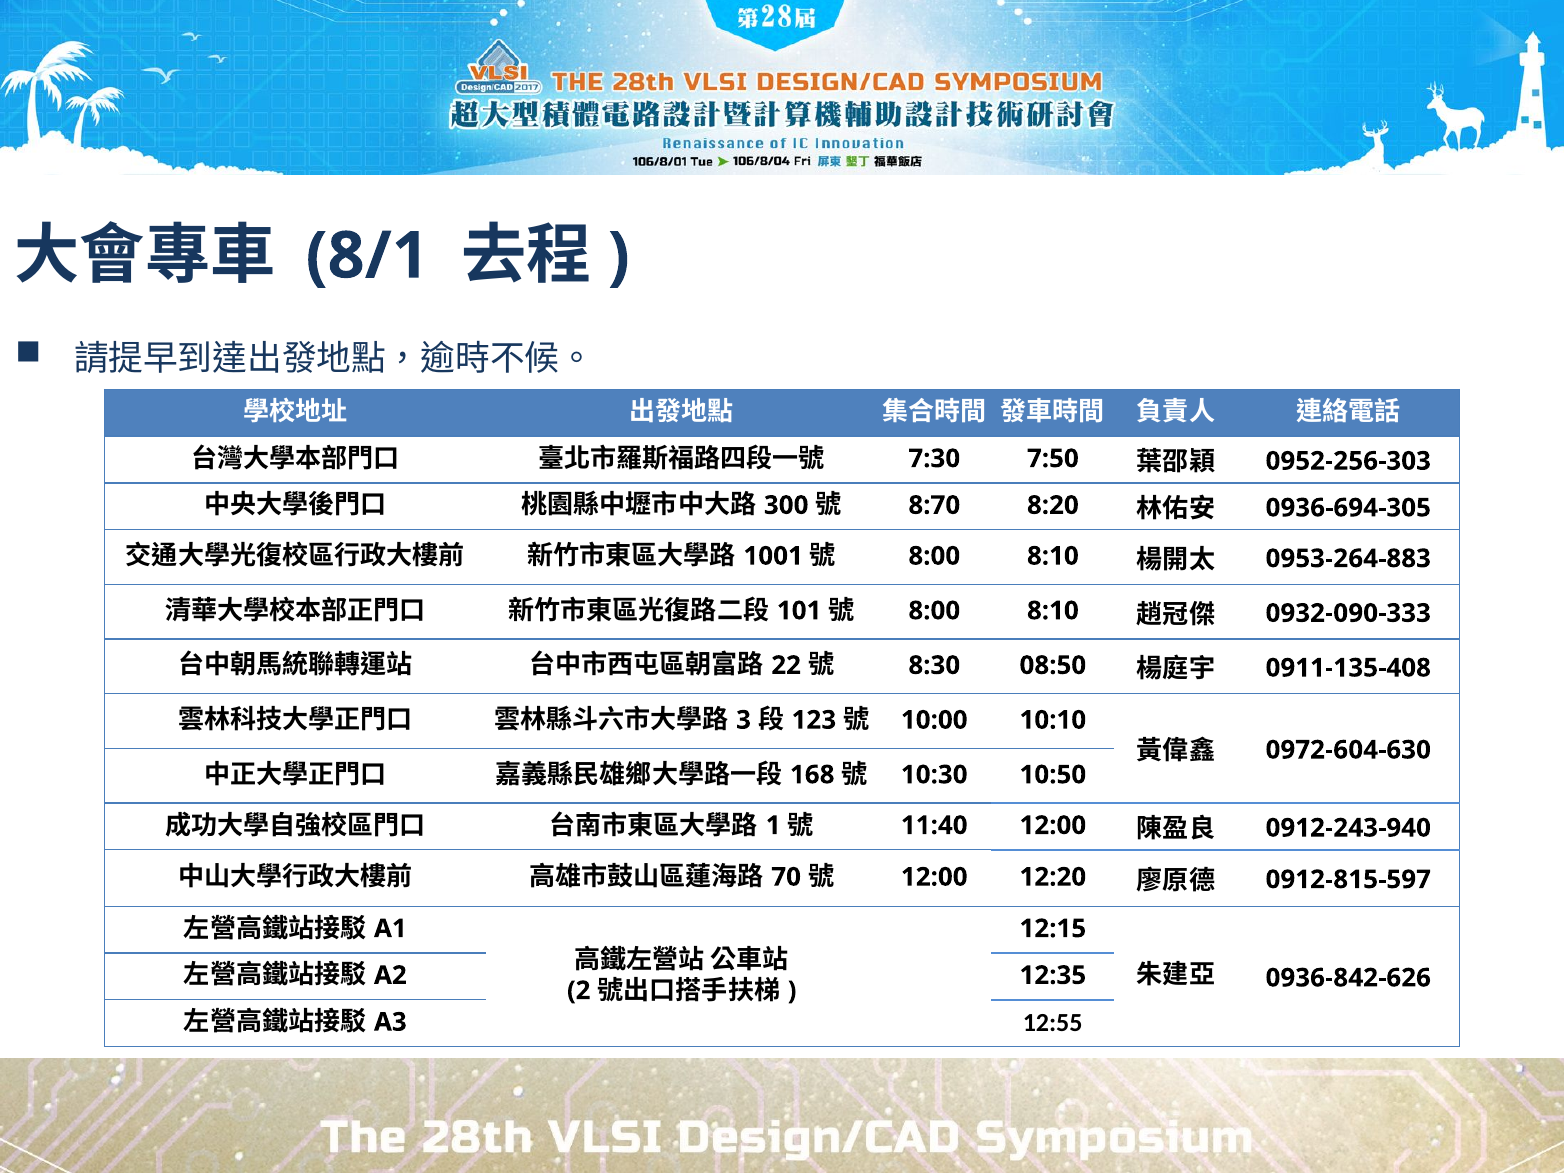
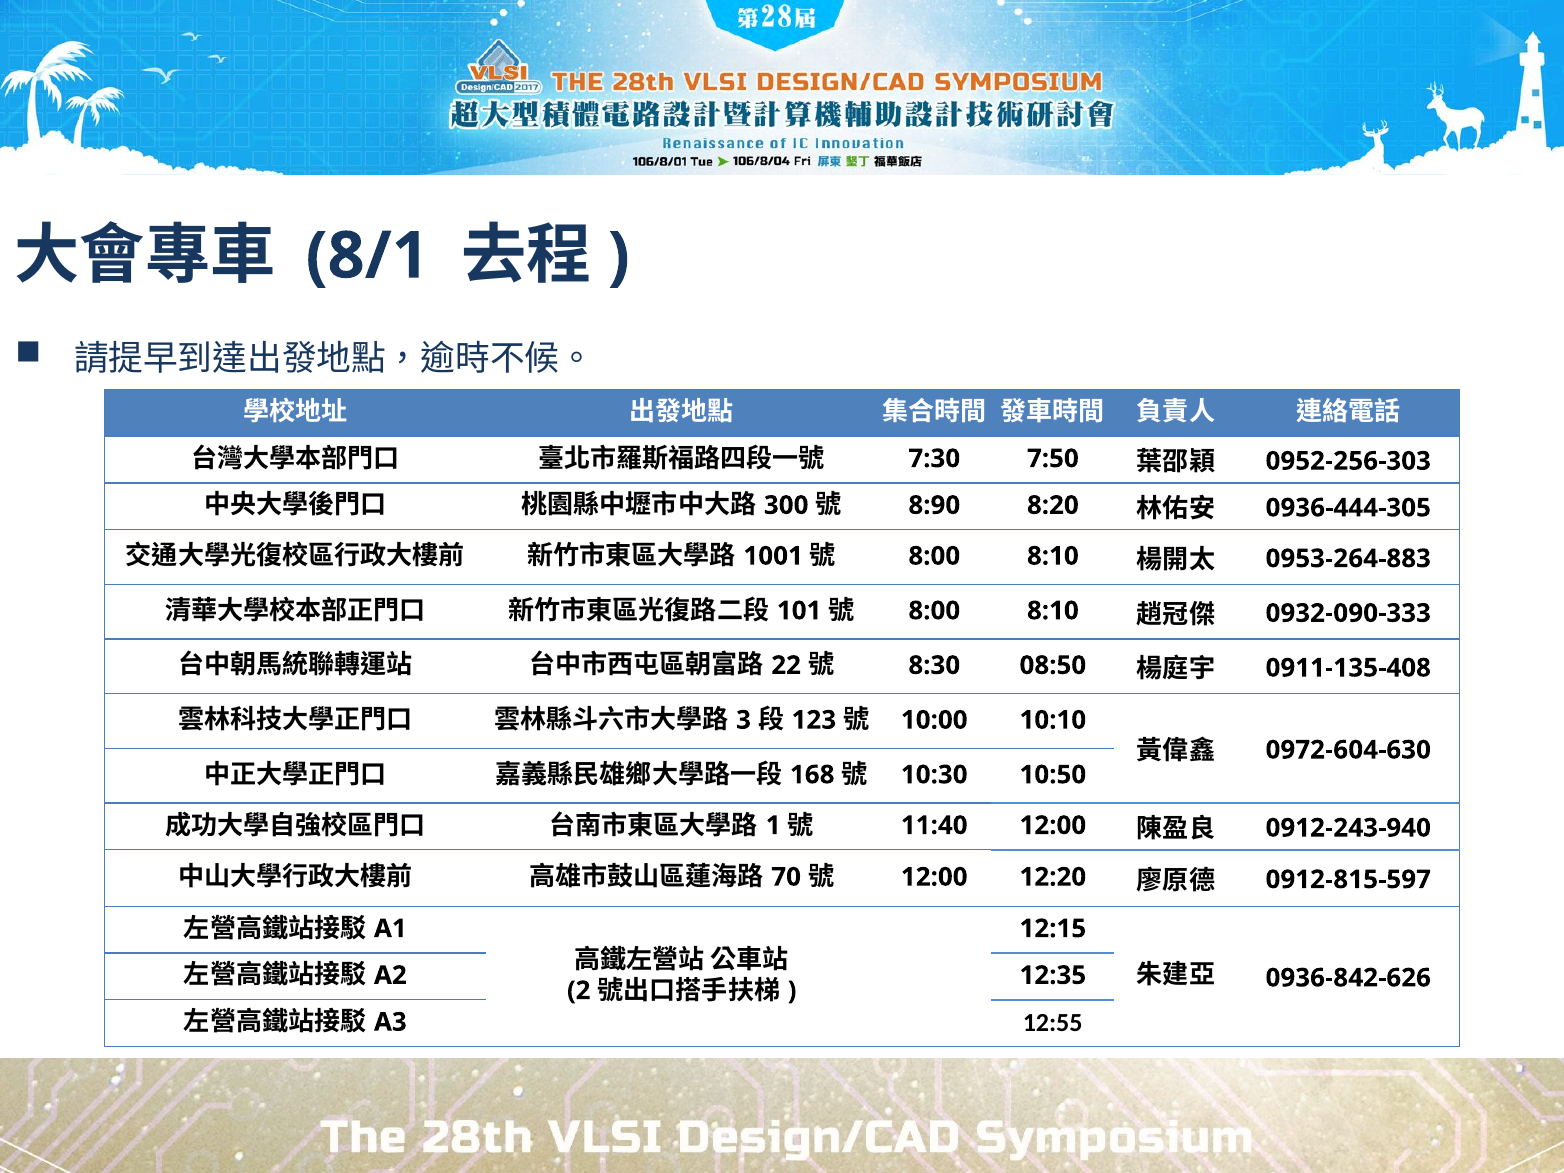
8:70: 8:70 -> 8:90
0936-694-305: 0936-694-305 -> 0936-444-305
